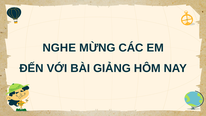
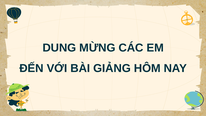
NGHE: NGHE -> DUNG
